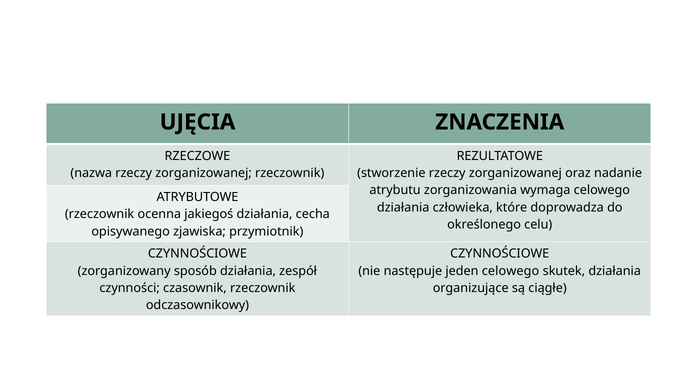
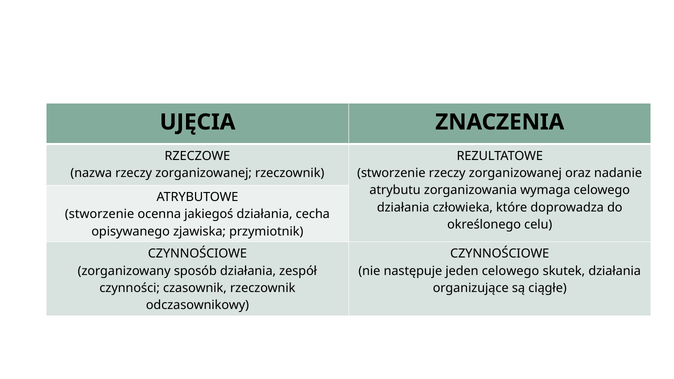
rzeczownik at (100, 214): rzeczownik -> stworzenie
